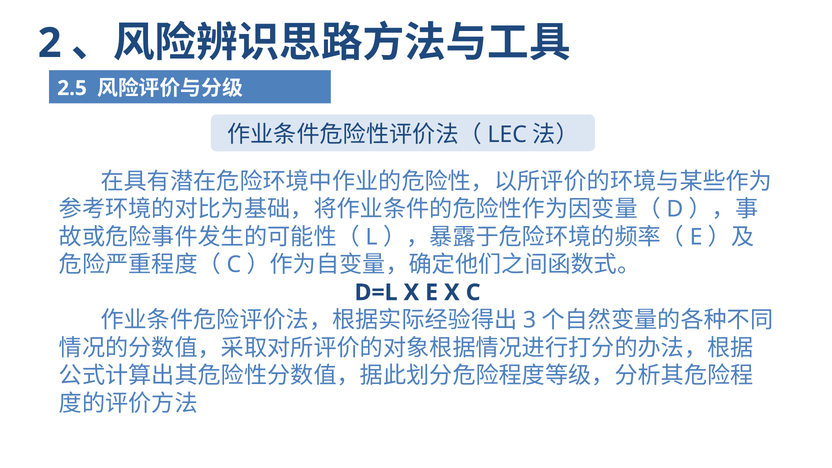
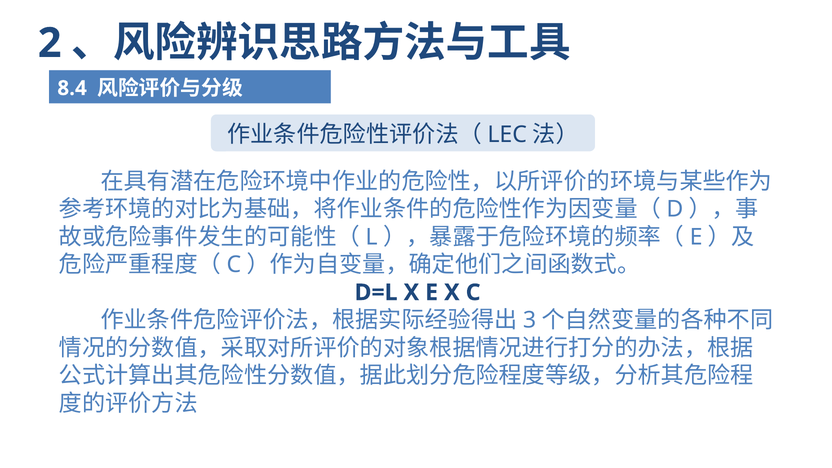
2.5: 2.5 -> 8.4
